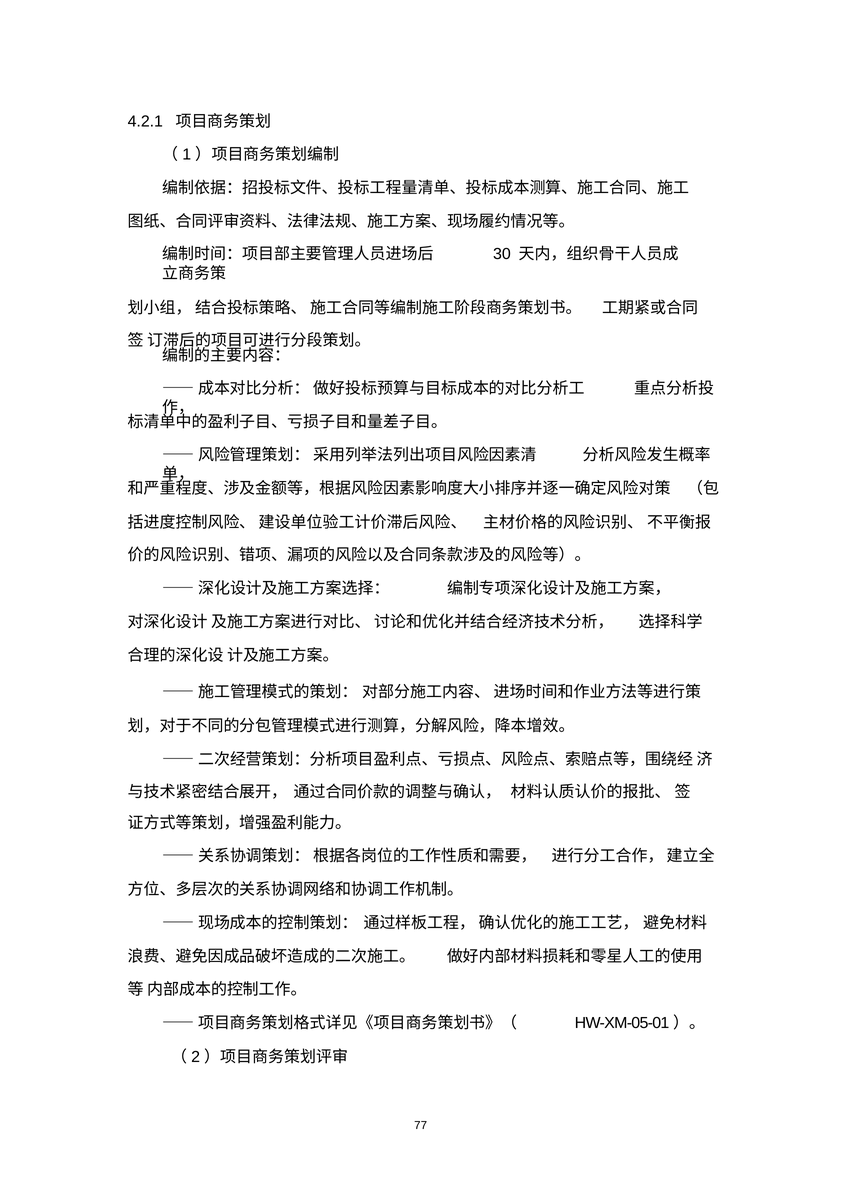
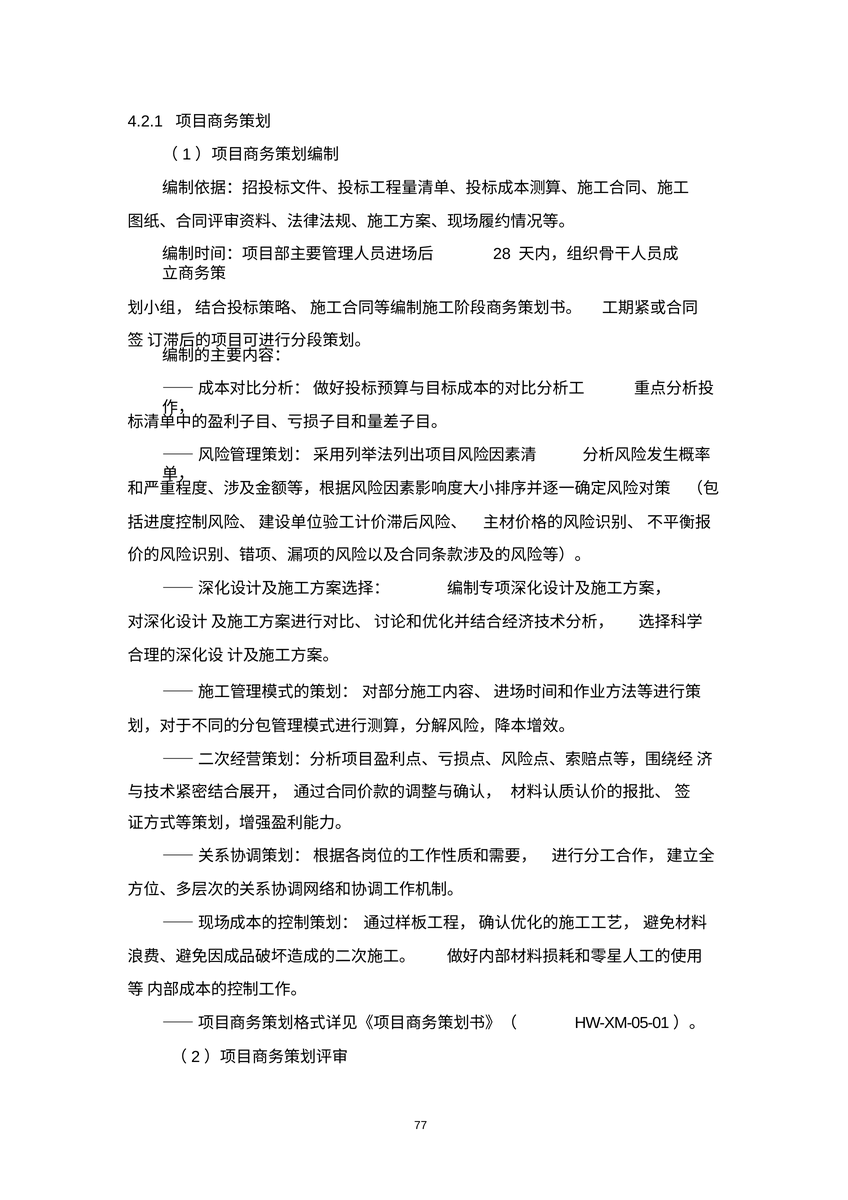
30: 30 -> 28
